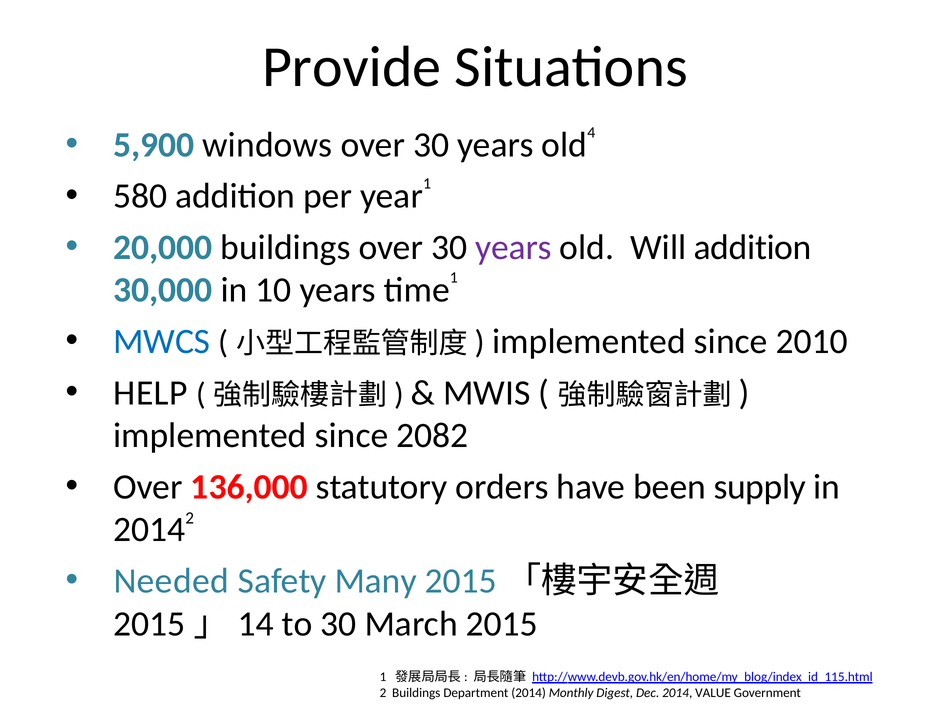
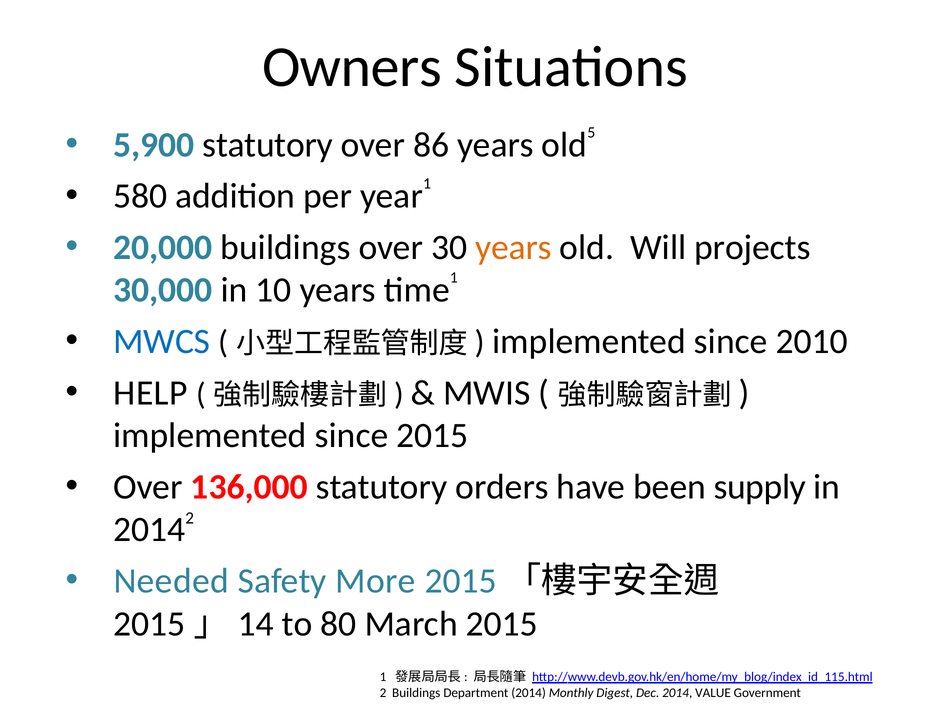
Provide: Provide -> Owners
5,900 windows: windows -> statutory
30 at (431, 145): 30 -> 86
4: 4 -> 5
years at (513, 247) colour: purple -> orange
Will addition: addition -> projects
since 2082: 2082 -> 2015
Many: Many -> More
to 30: 30 -> 80
